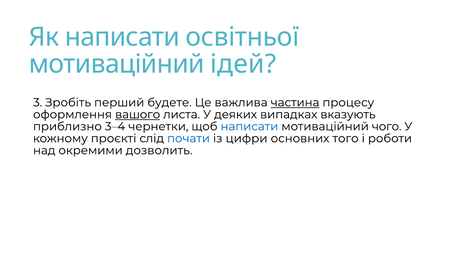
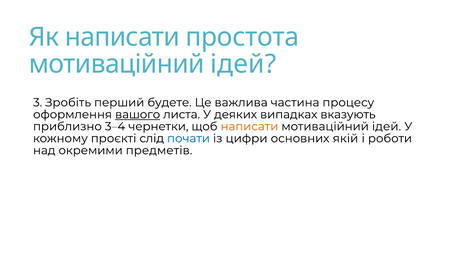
освітньої: освітньої -> простота
частина underline: present -> none
написати at (249, 126) colour: blue -> orange
чого at (387, 126): чого -> ідей
того: того -> якій
дозволить: дозволить -> предметів
